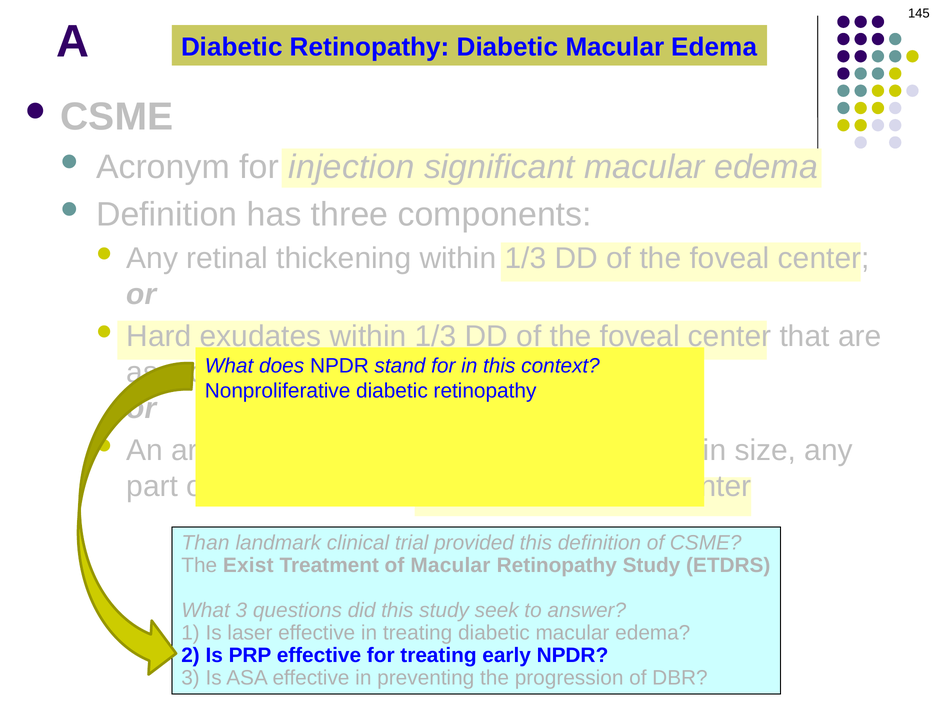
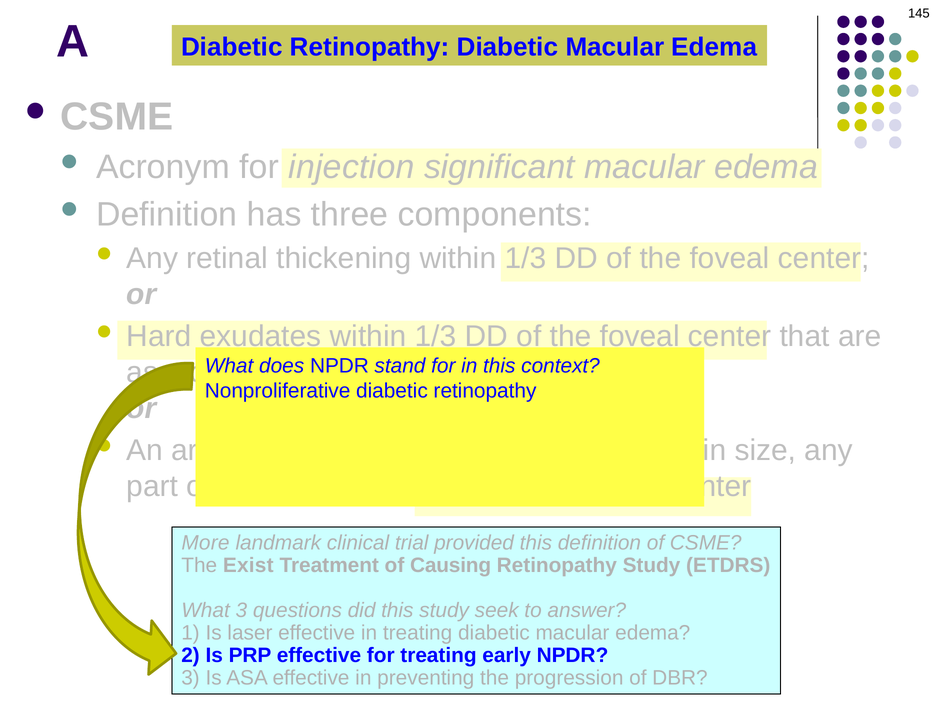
Than: Than -> More
of Macular: Macular -> Causing
